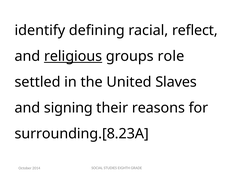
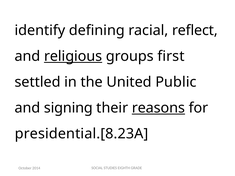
role: role -> first
Slaves: Slaves -> Public
reasons underline: none -> present
surrounding.[8.23A: surrounding.[8.23A -> presidential.[8.23A
